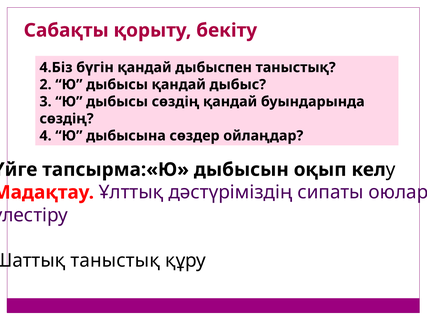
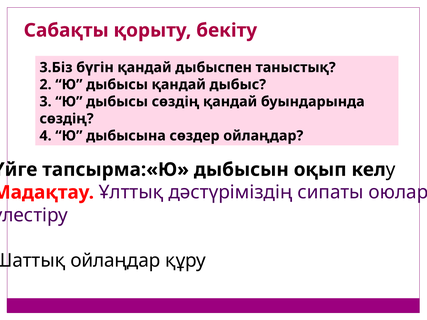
4.Біз: 4.Біз -> 3.Біз
таныстық at (115, 261): таныстық -> ойлаңдар
